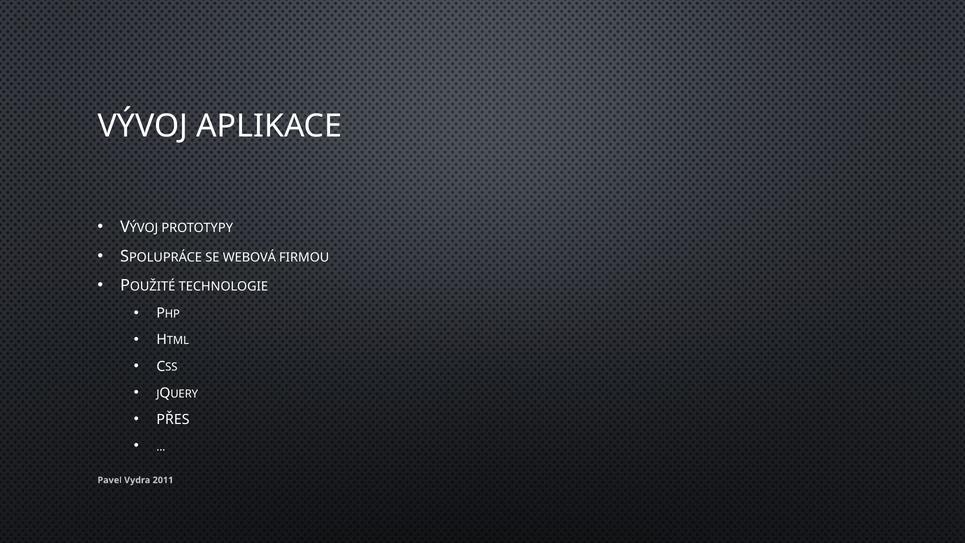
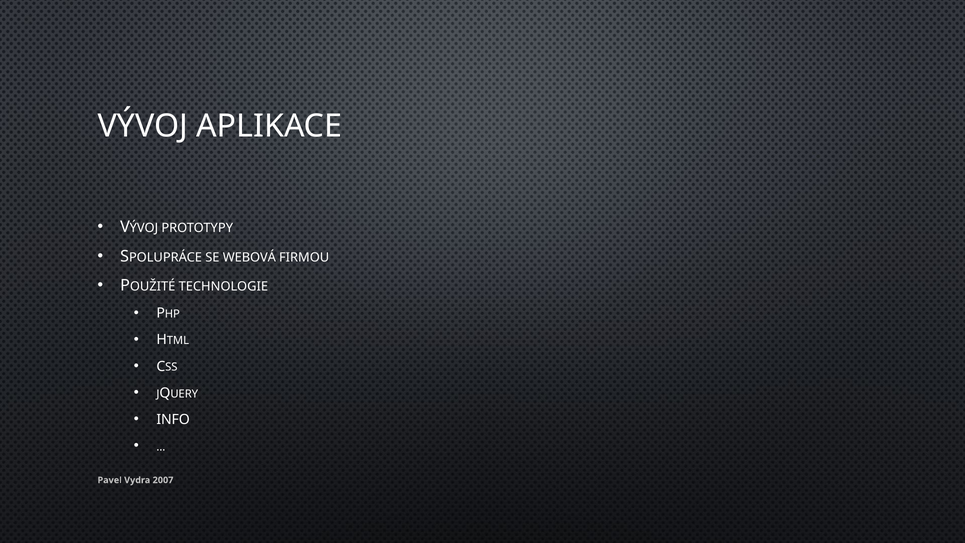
PŘES: PŘES -> INFO
2011: 2011 -> 2007
